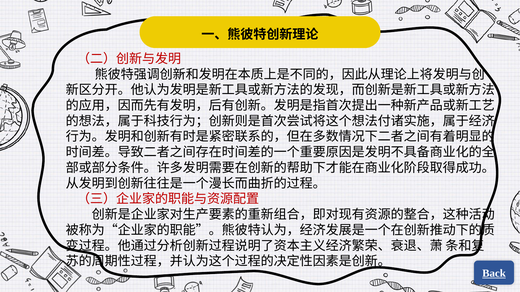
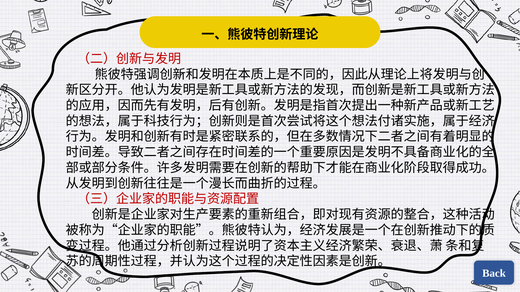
Back underline: present -> none
